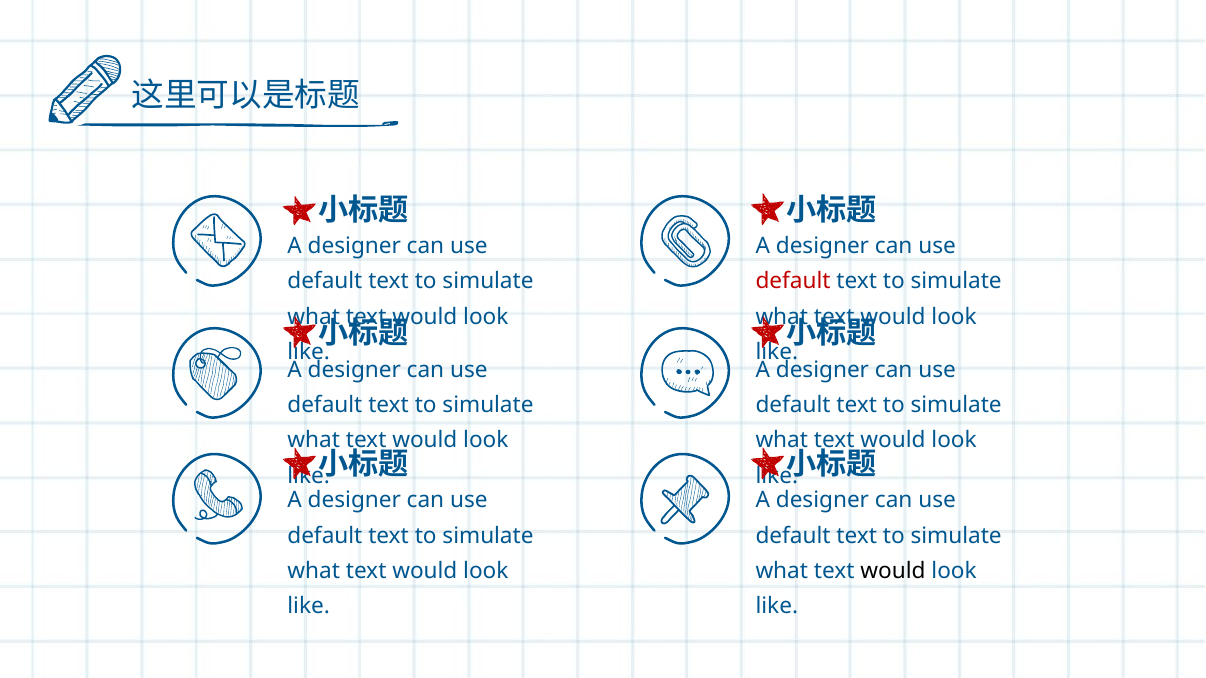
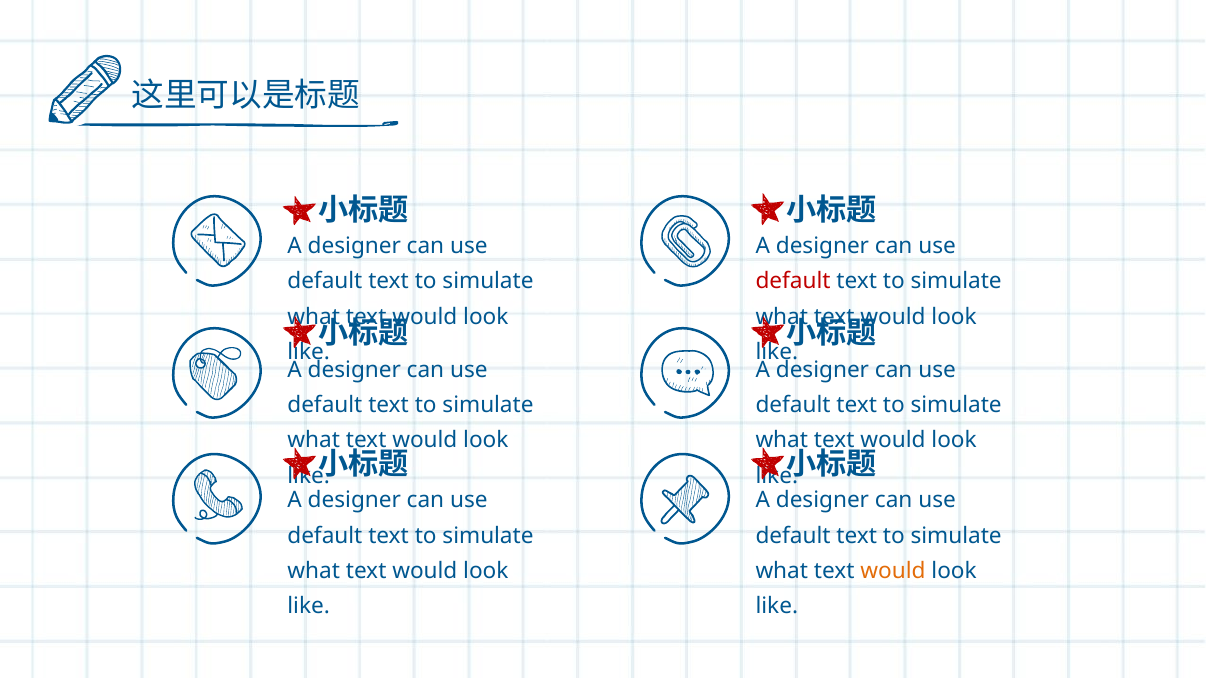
would at (893, 571) colour: black -> orange
